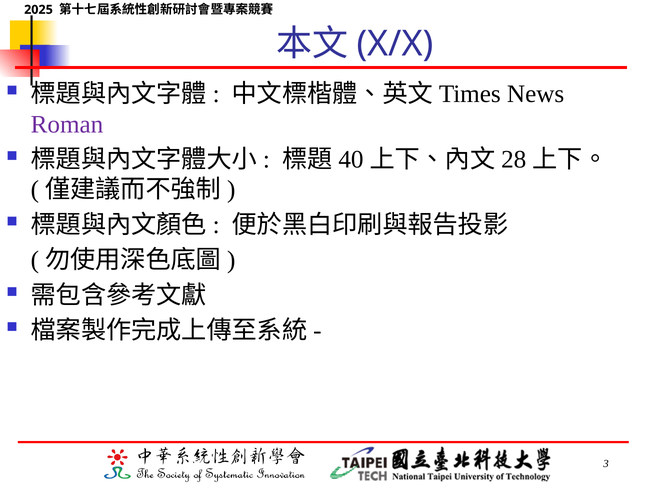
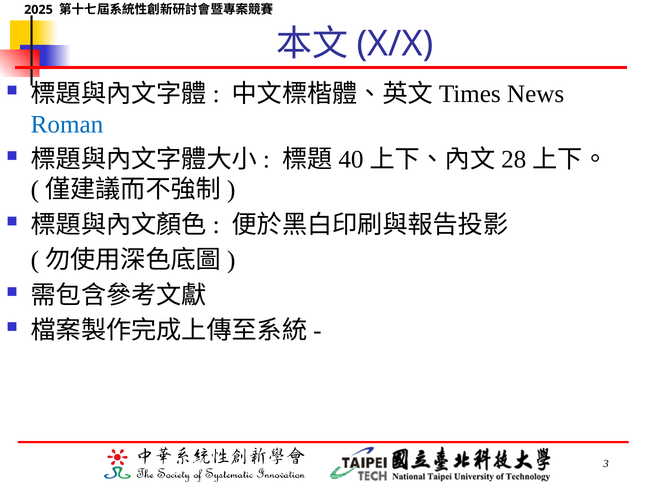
Roman colour: purple -> blue
